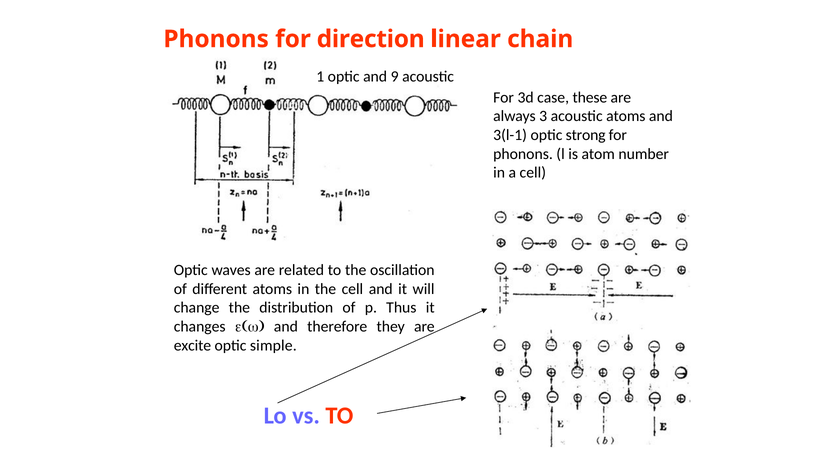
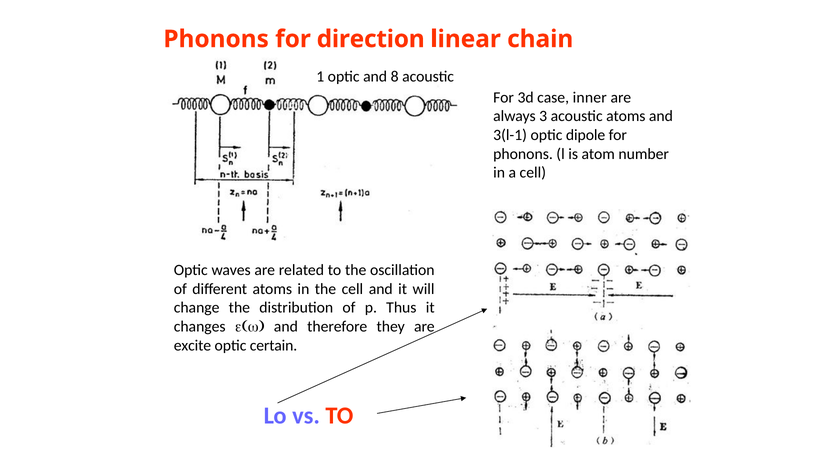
9: 9 -> 8
these: these -> inner
strong: strong -> dipole
simple: simple -> certain
